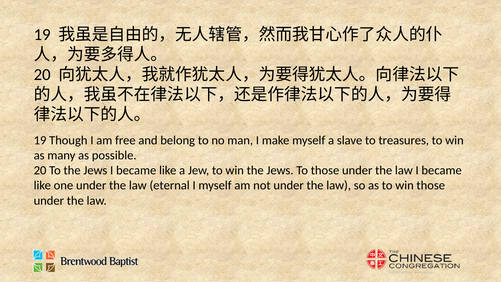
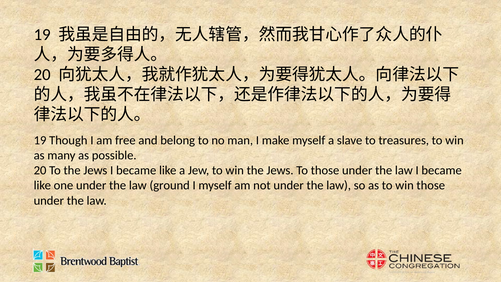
eternal: eternal -> ground
